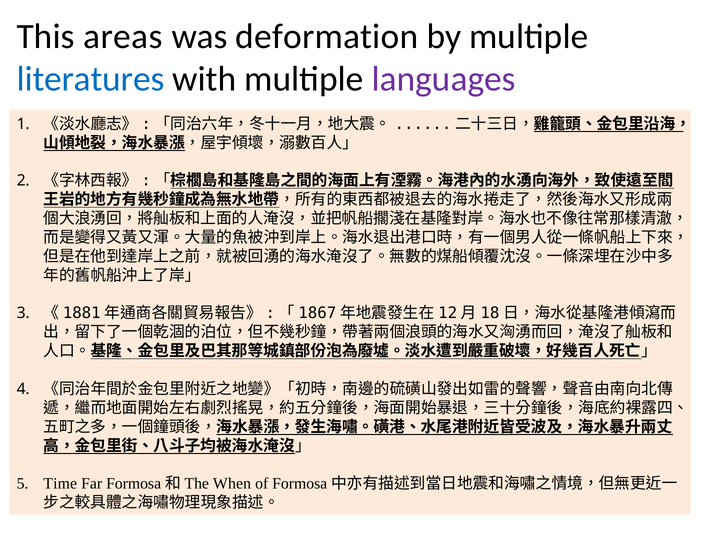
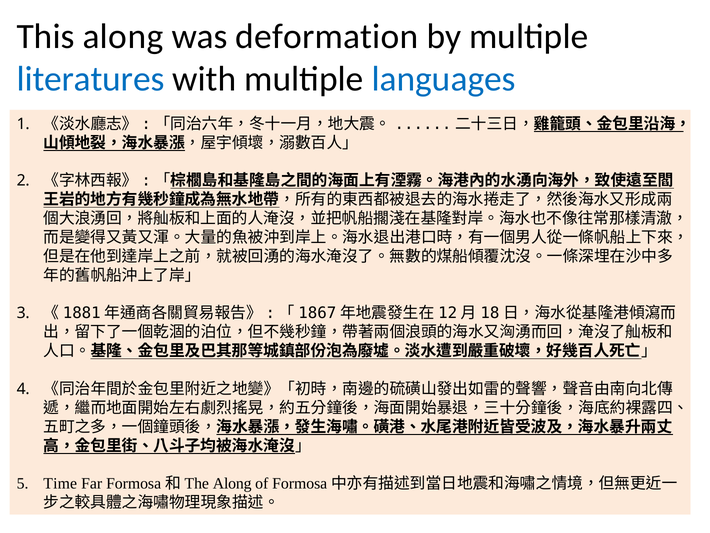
This areas: areas -> along
languages colour: purple -> blue
When at (232, 483): When -> Along
